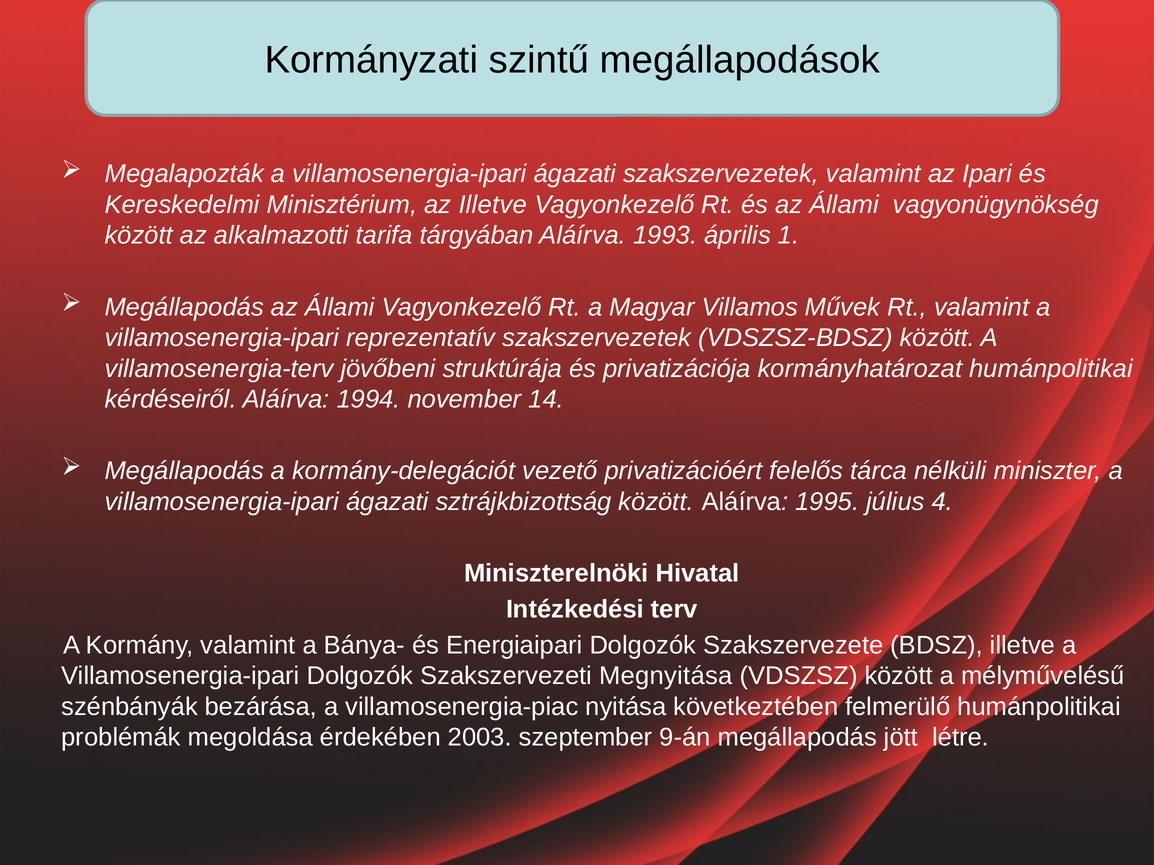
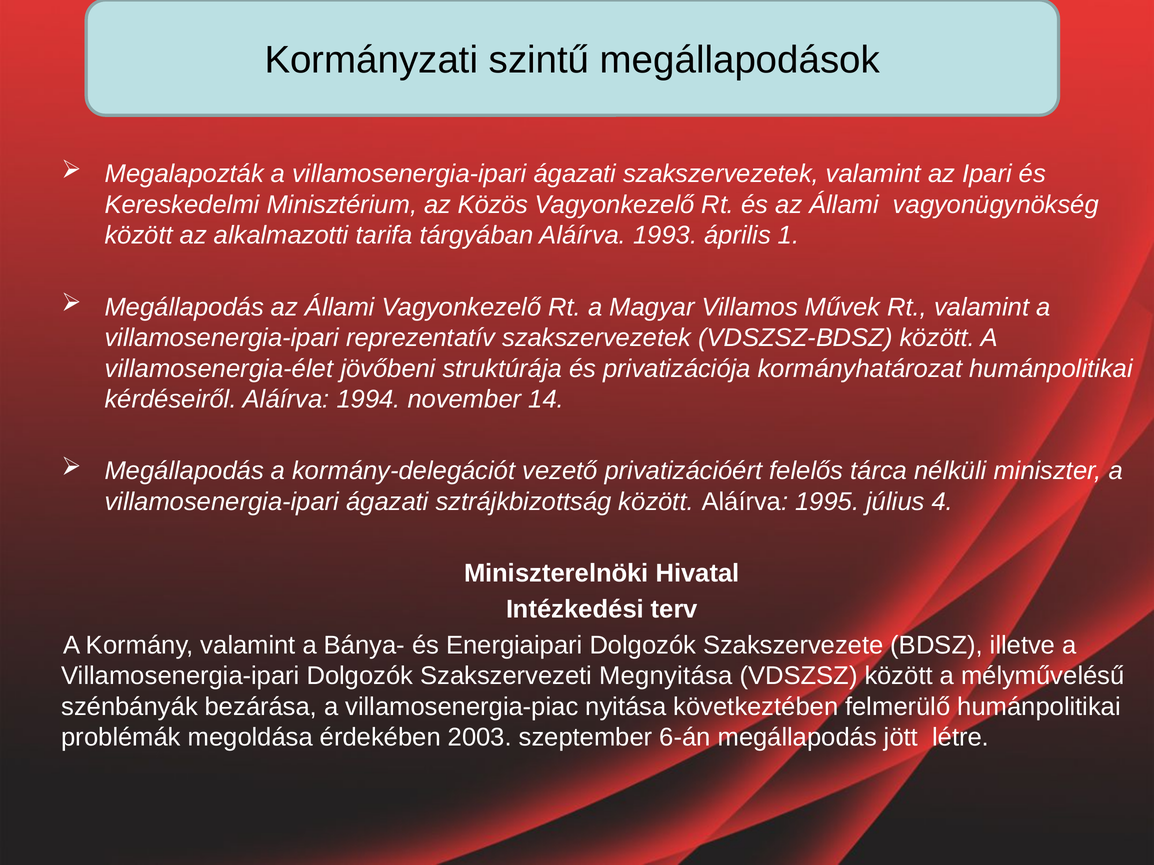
az Illetve: Illetve -> Közös
villamosenergia-terv: villamosenergia-terv -> villamosenergia-élet
9-án: 9-án -> 6-án
